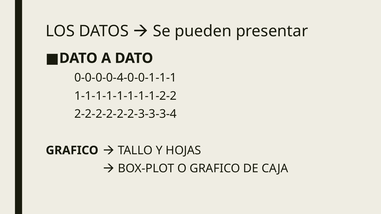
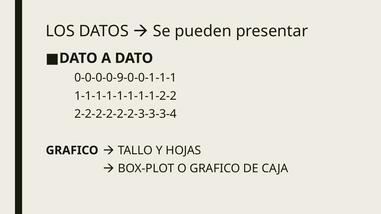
0-0-0-0-4-0-0-1-1-1: 0-0-0-0-4-0-0-1-1-1 -> 0-0-0-0-9-0-0-1-1-1
